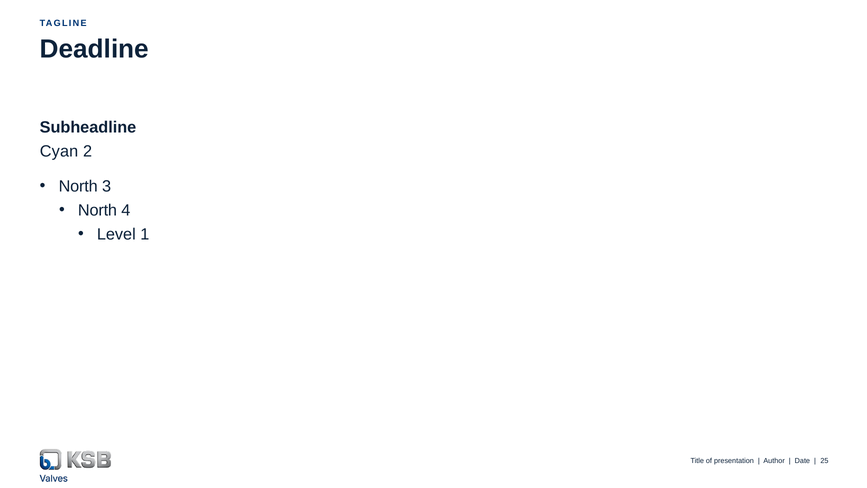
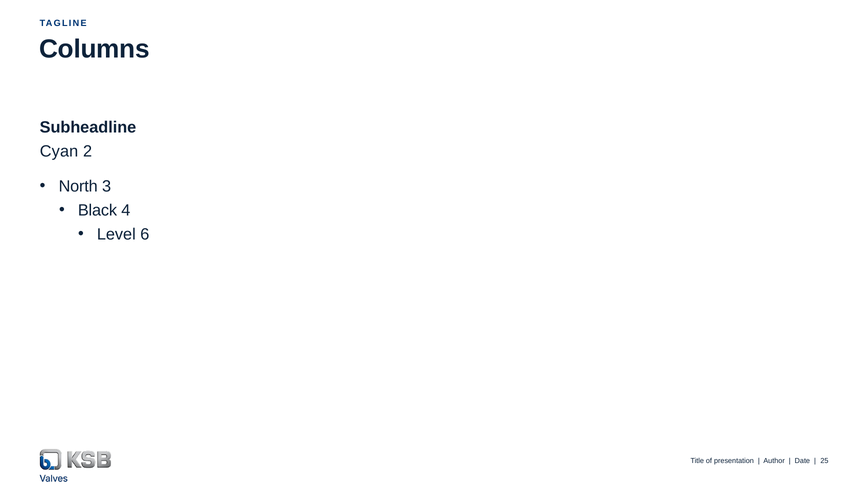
Deadline: Deadline -> Columns
North at (97, 210): North -> Black
1: 1 -> 6
